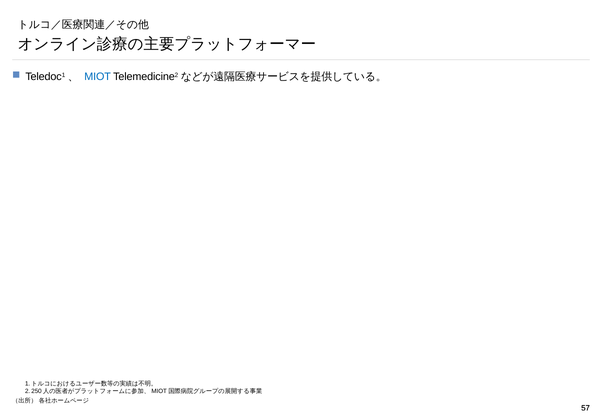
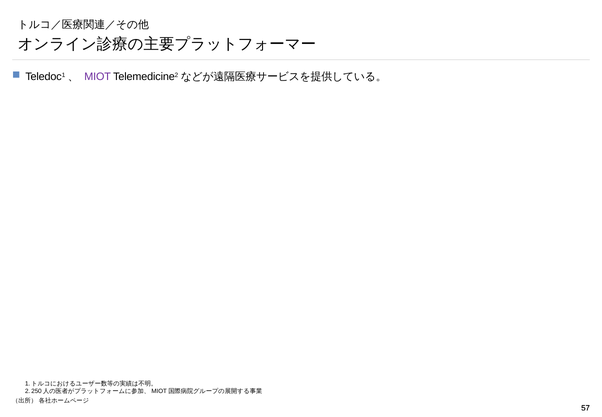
MIOT colour: blue -> purple
